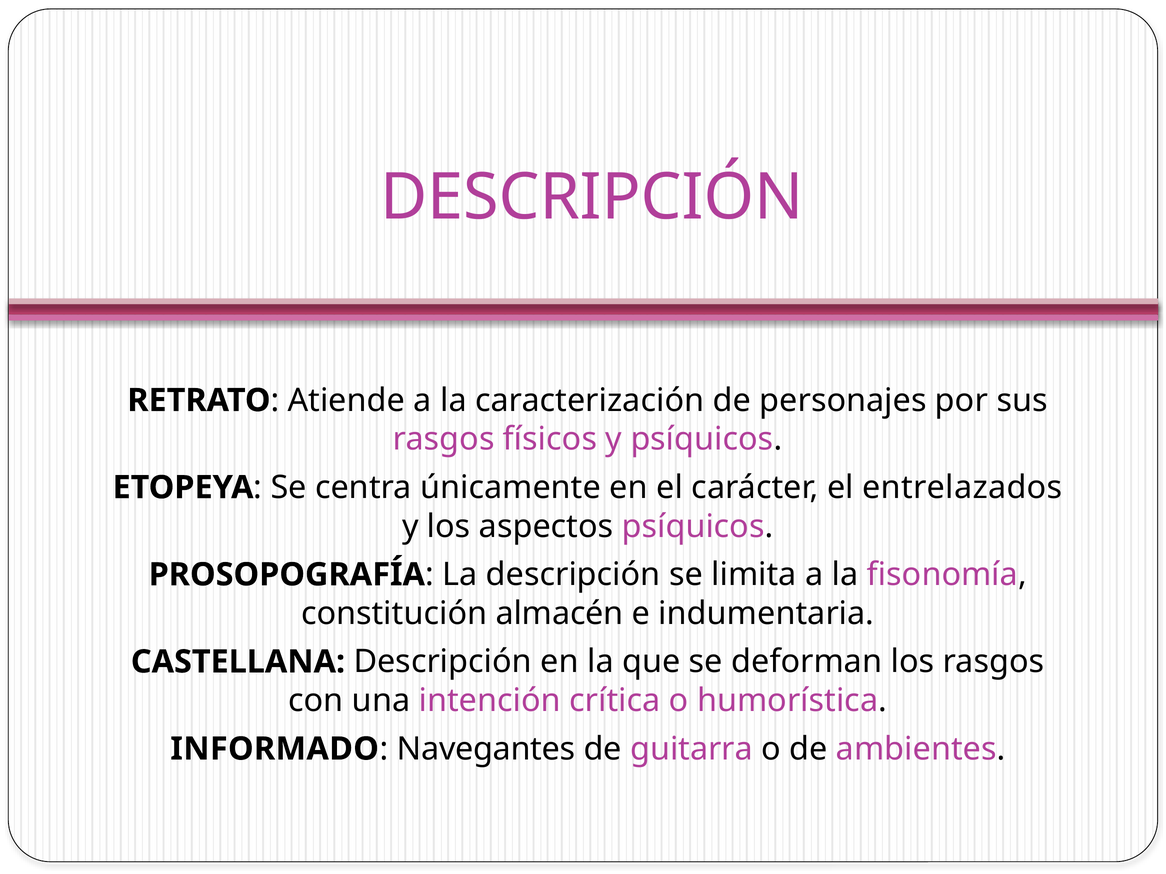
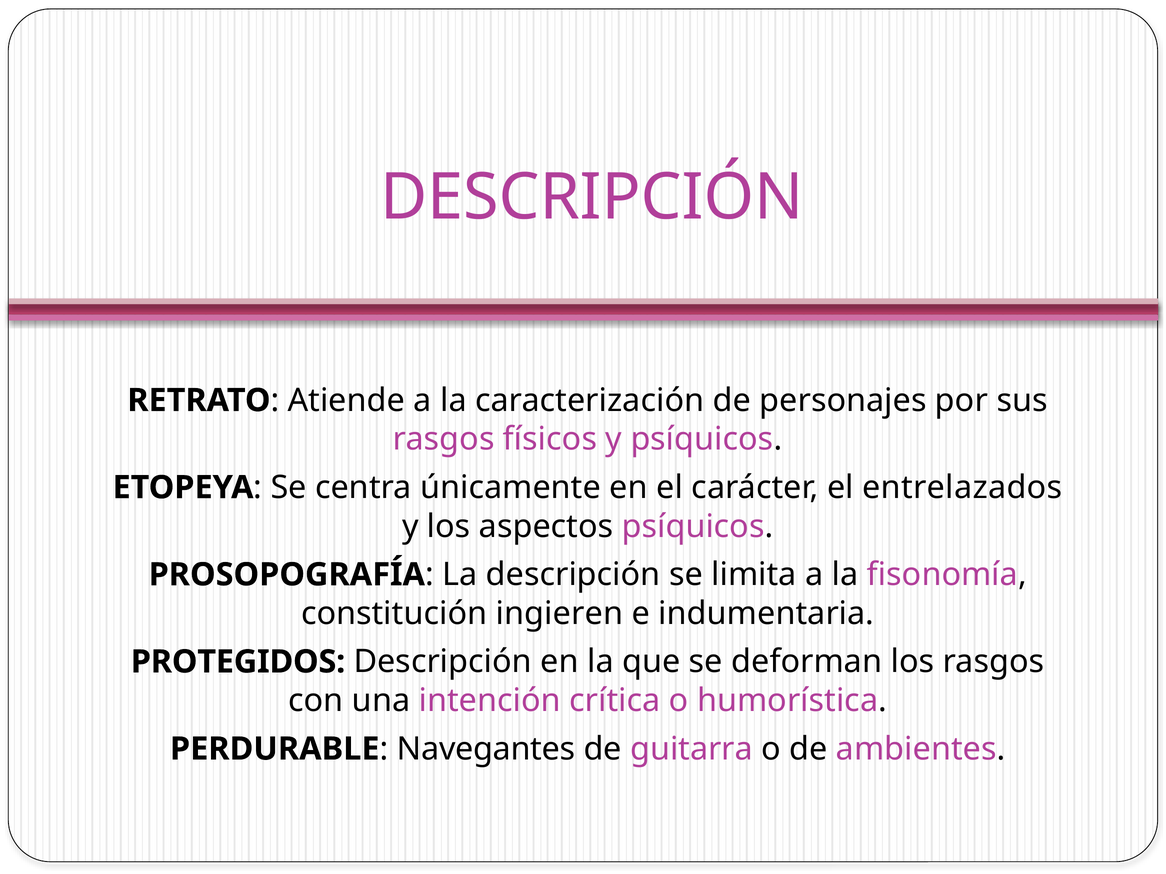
almacén: almacén -> ingieren
CASTELLANA: CASTELLANA -> PROTEGIDOS
INFORMADO: INFORMADO -> PERDURABLE
